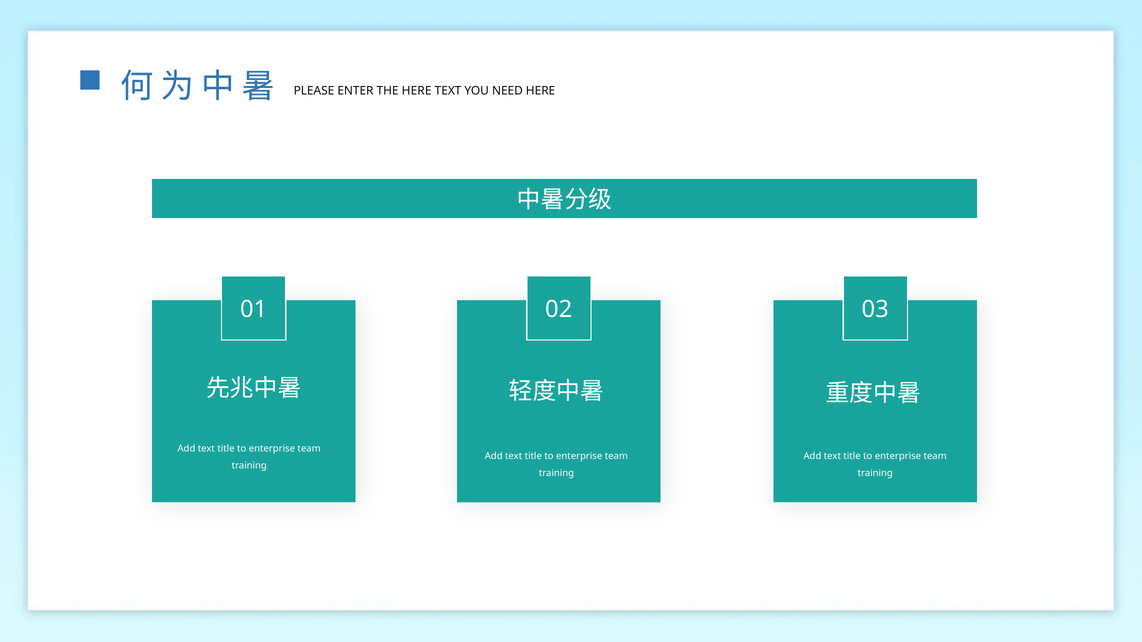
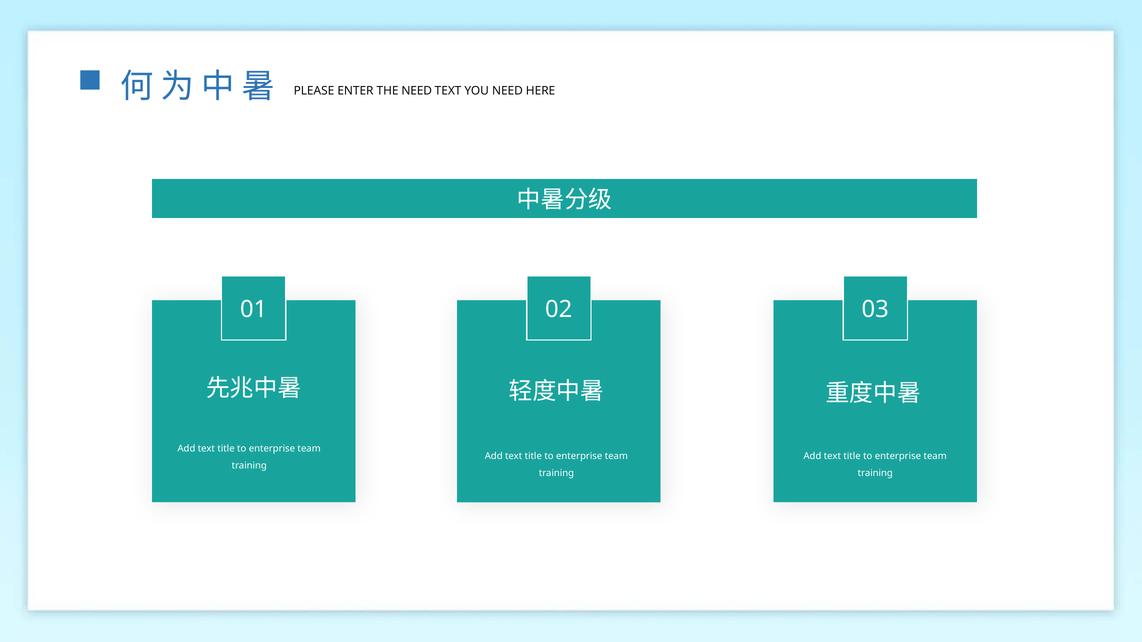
THE HERE: HERE -> NEED
